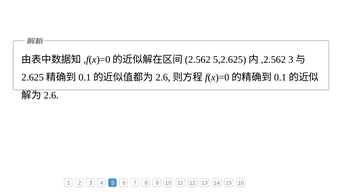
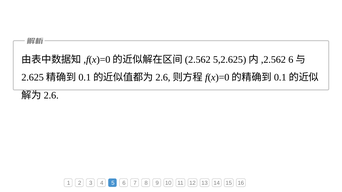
3 at (291, 60): 3 -> 6
